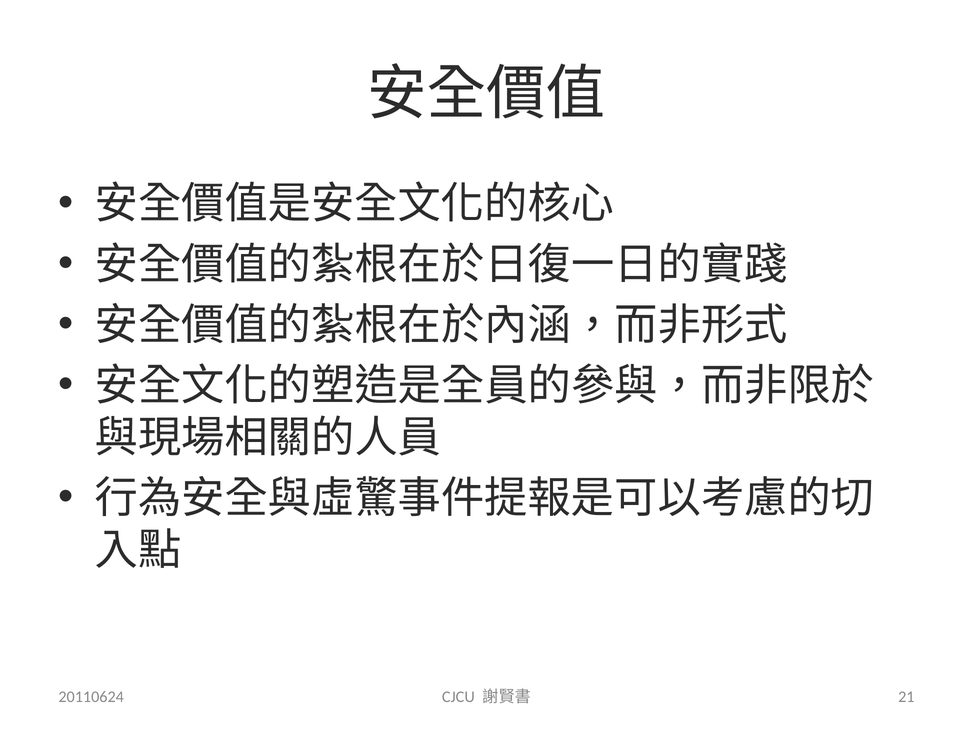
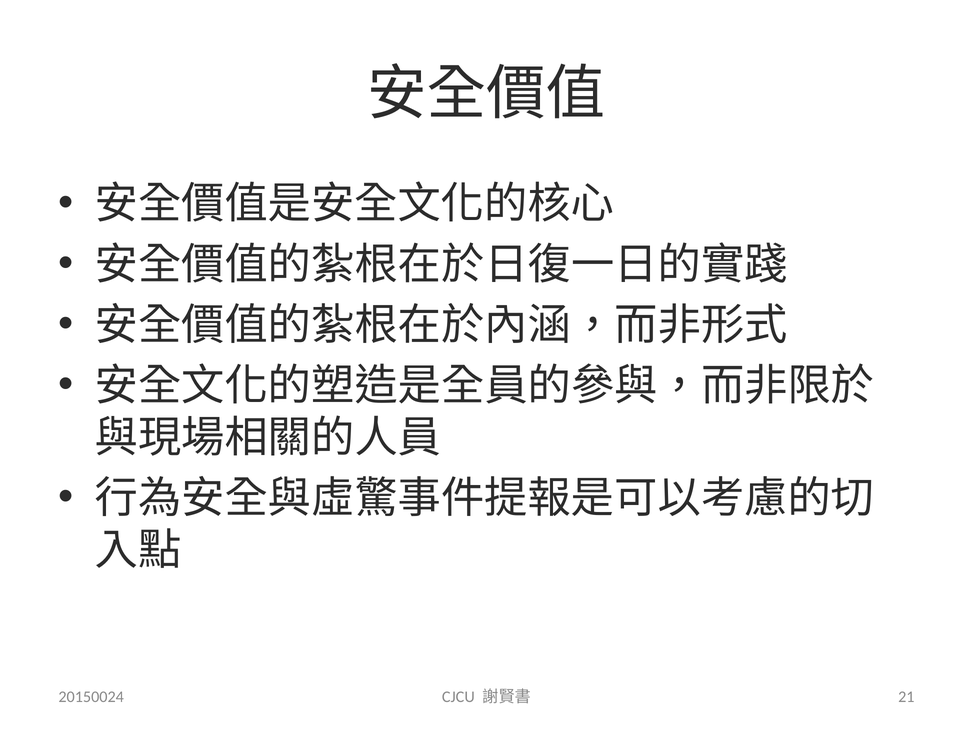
20110624: 20110624 -> 20150024
